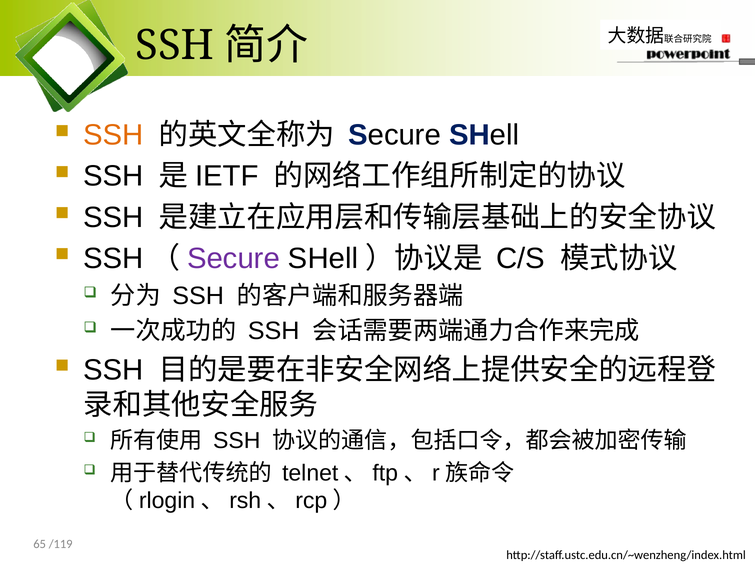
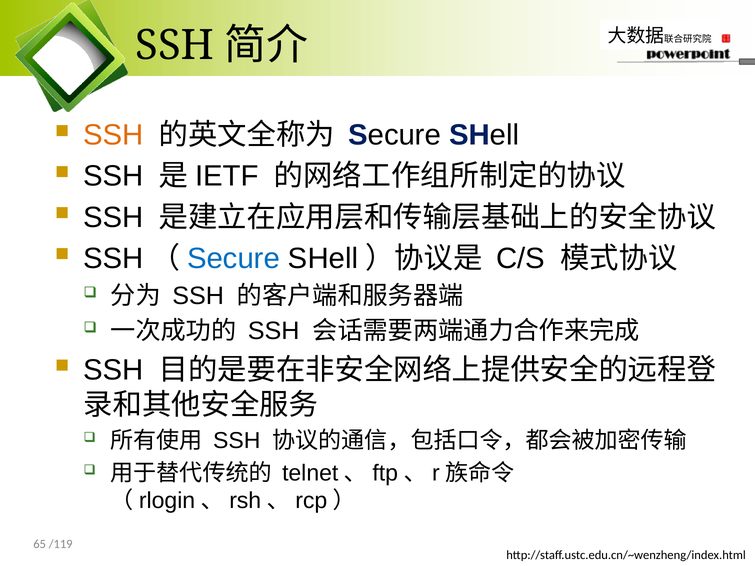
Secure at (234, 259) colour: purple -> blue
